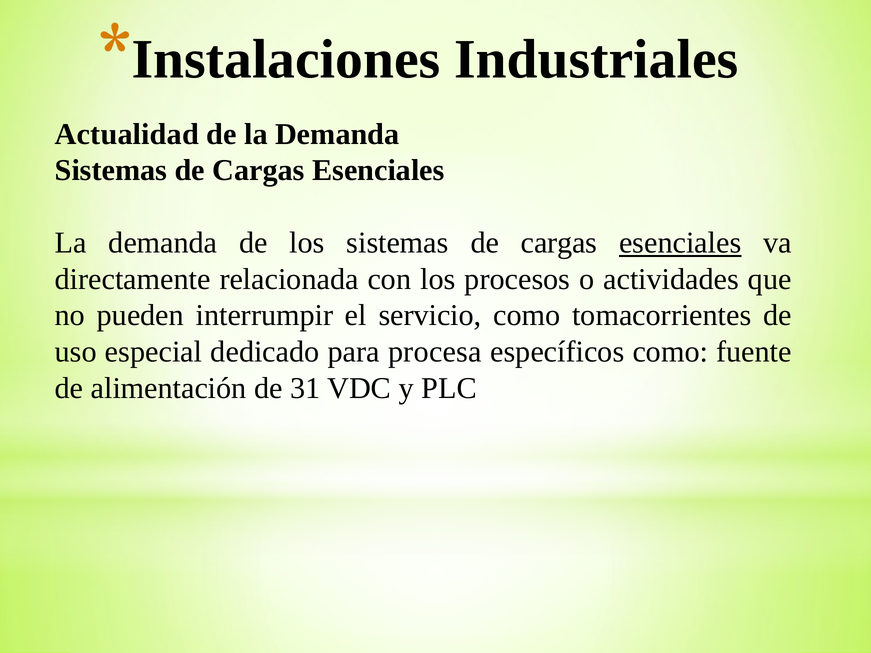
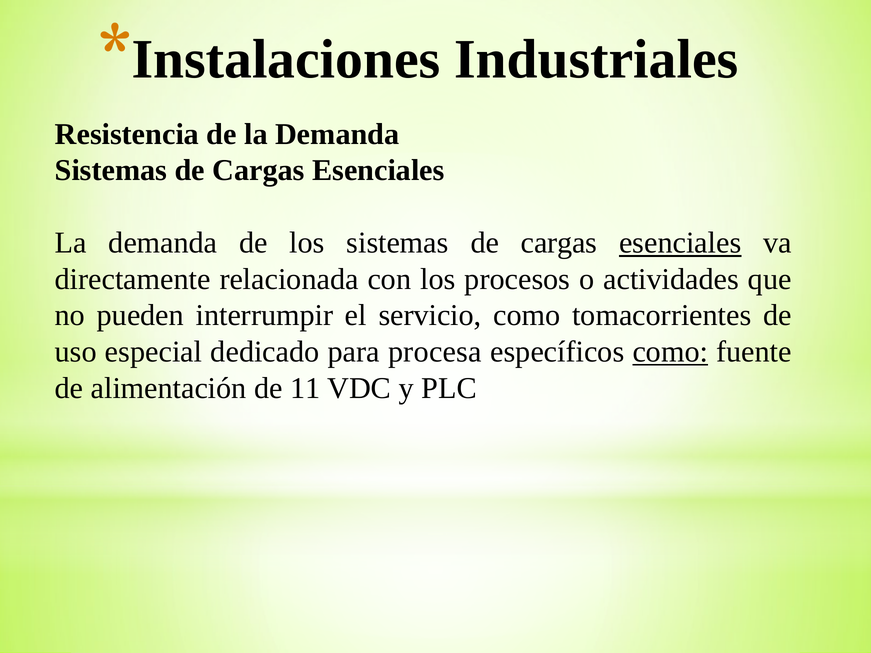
Actualidad: Actualidad -> Resistencia
como at (670, 352) underline: none -> present
31: 31 -> 11
